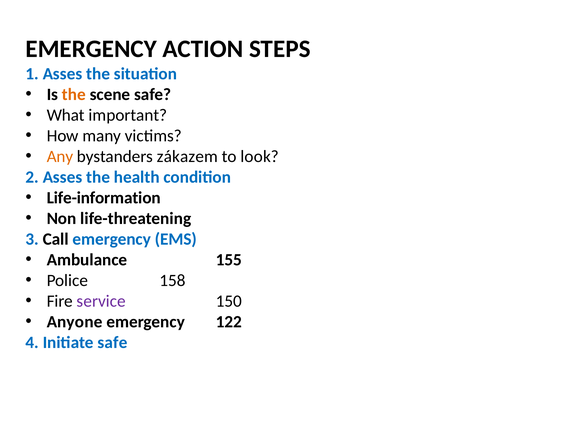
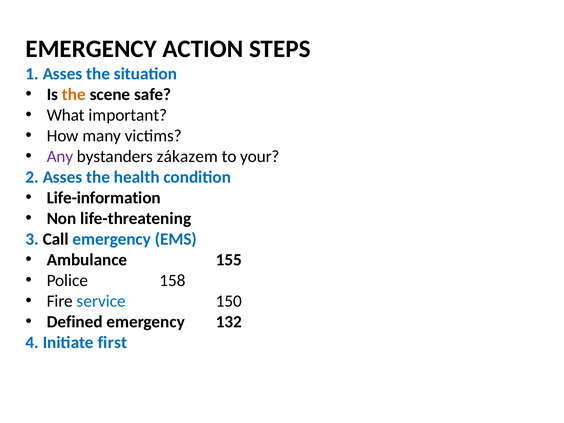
Any colour: orange -> purple
look: look -> your
service colour: purple -> blue
Anyone: Anyone -> Defined
122: 122 -> 132
Initiate safe: safe -> first
